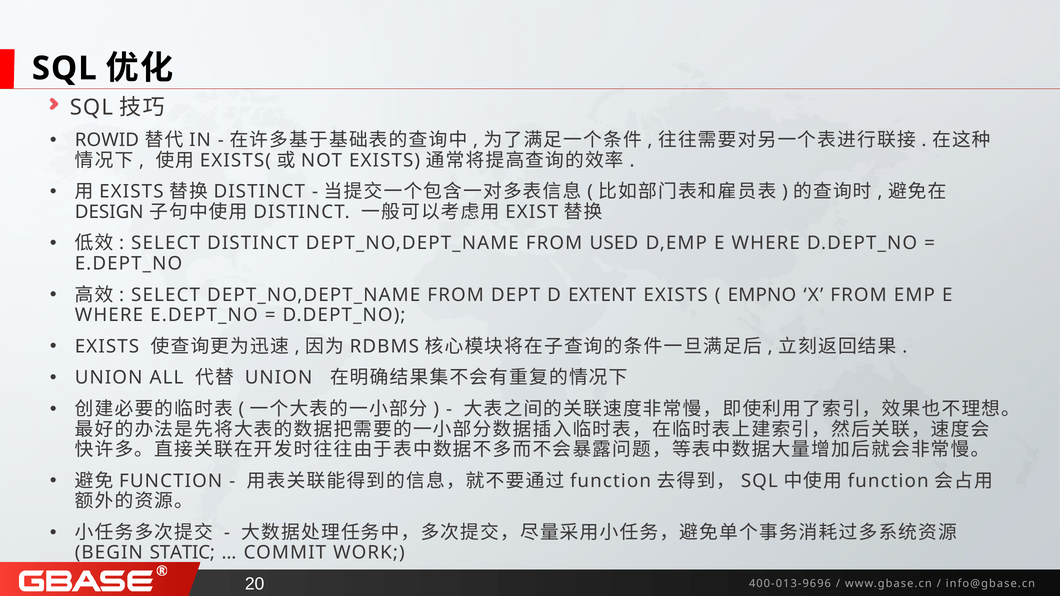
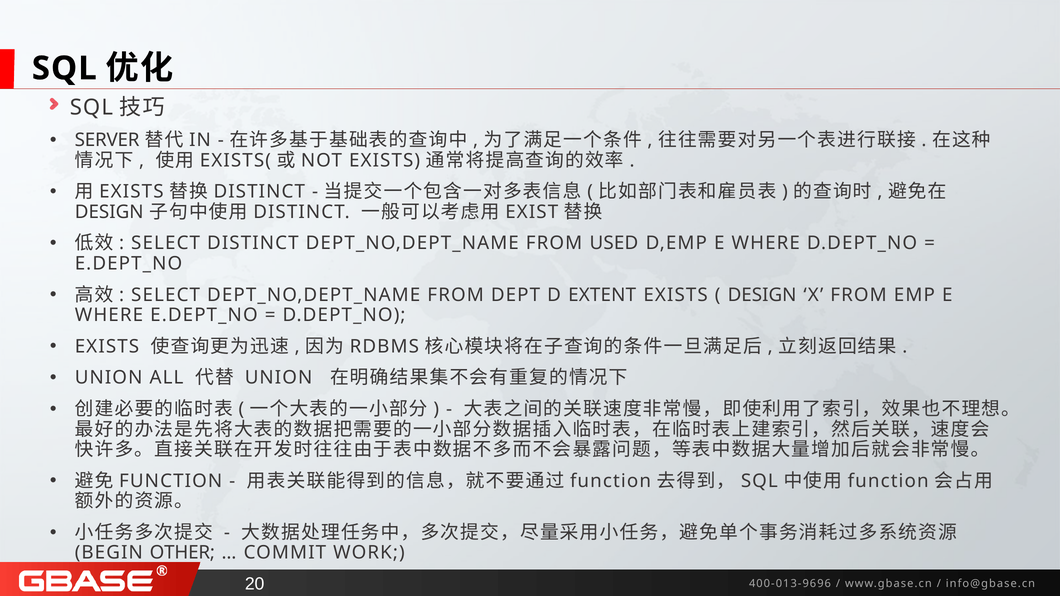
ROWID: ROWID -> SERVER
EMPNO at (762, 295): EMPNO -> DESIGN
STATIC: STATIC -> OTHER
